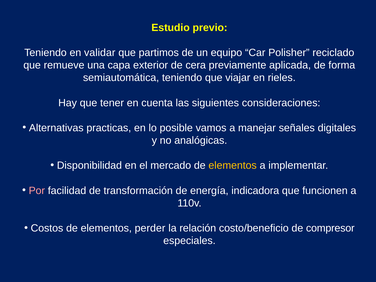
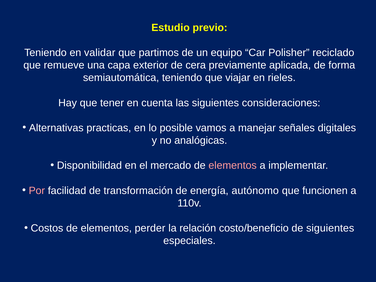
elementos at (233, 165) colour: yellow -> pink
indicadora: indicadora -> autónomo
de compresor: compresor -> siguientes
